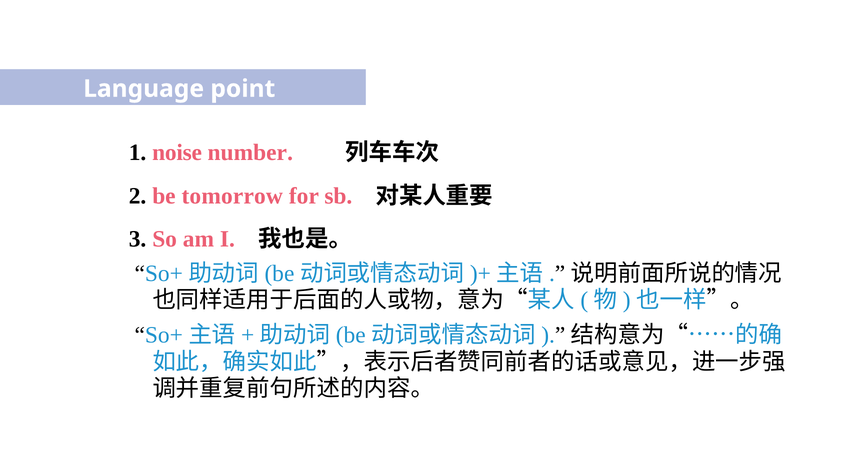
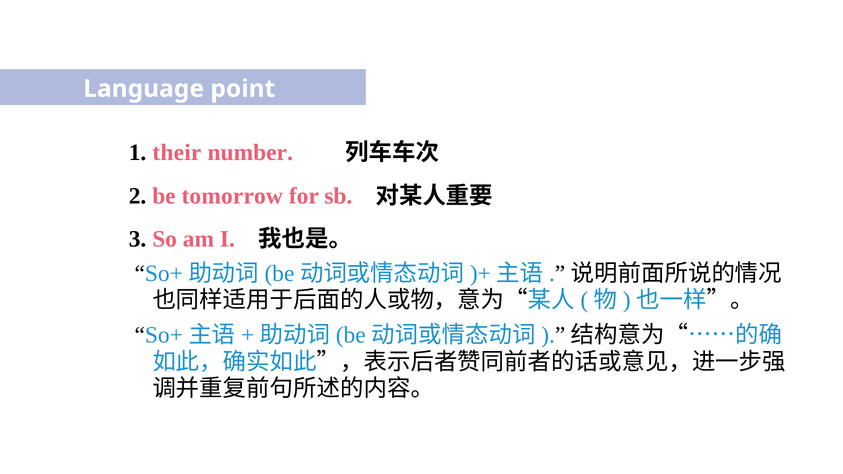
noise: noise -> their
